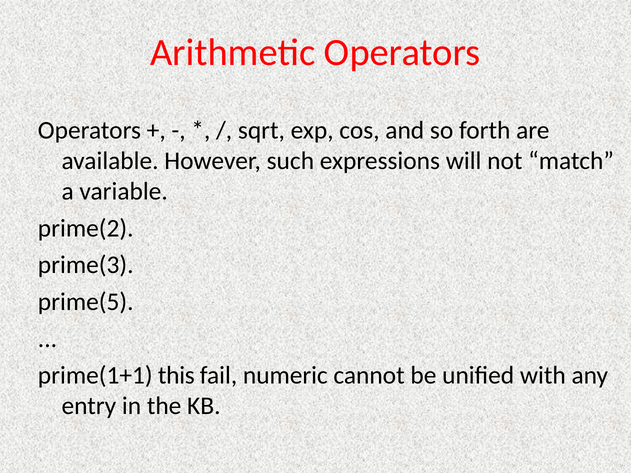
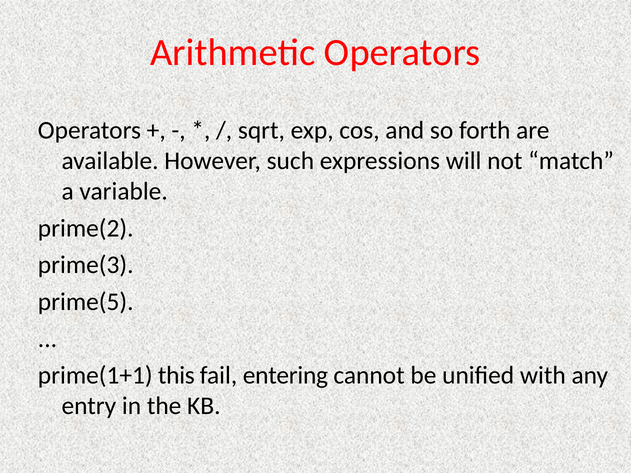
numeric: numeric -> entering
